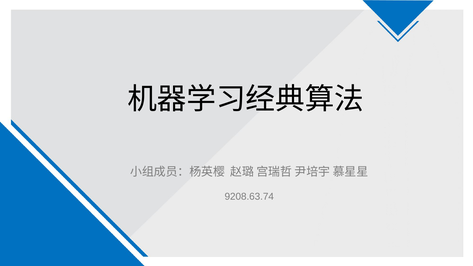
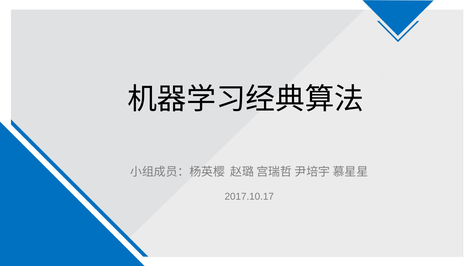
9208.63.74: 9208.63.74 -> 2017.10.17
